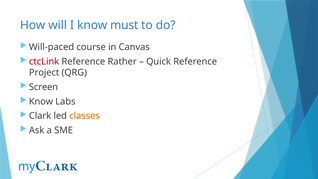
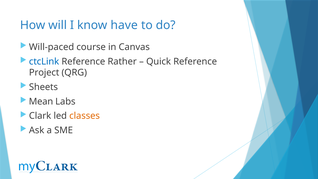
must: must -> have
ctcLink colour: red -> blue
Screen: Screen -> Sheets
Know at (41, 101): Know -> Mean
